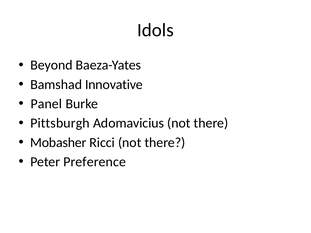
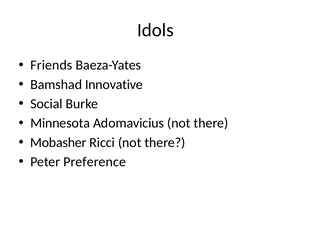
Beyond: Beyond -> Friends
Panel: Panel -> Social
Pittsburgh: Pittsburgh -> Minnesota
